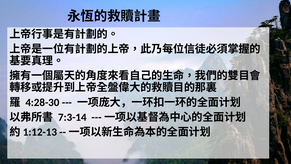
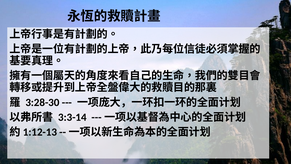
4:28-30: 4:28-30 -> 3:28-30
7:3-14: 7:3-14 -> 3:3-14
